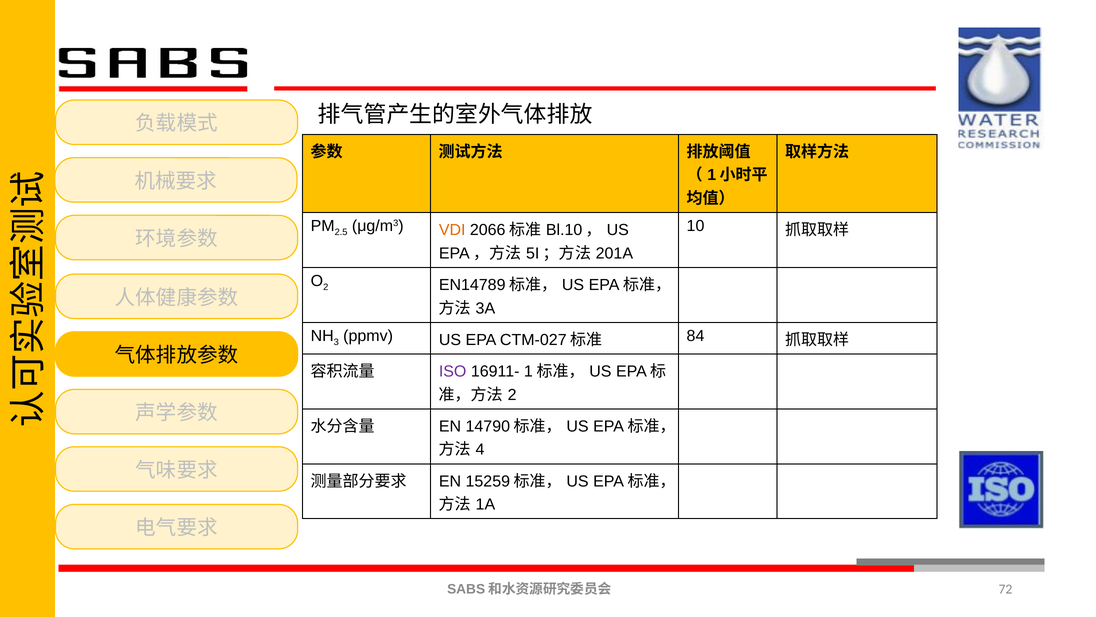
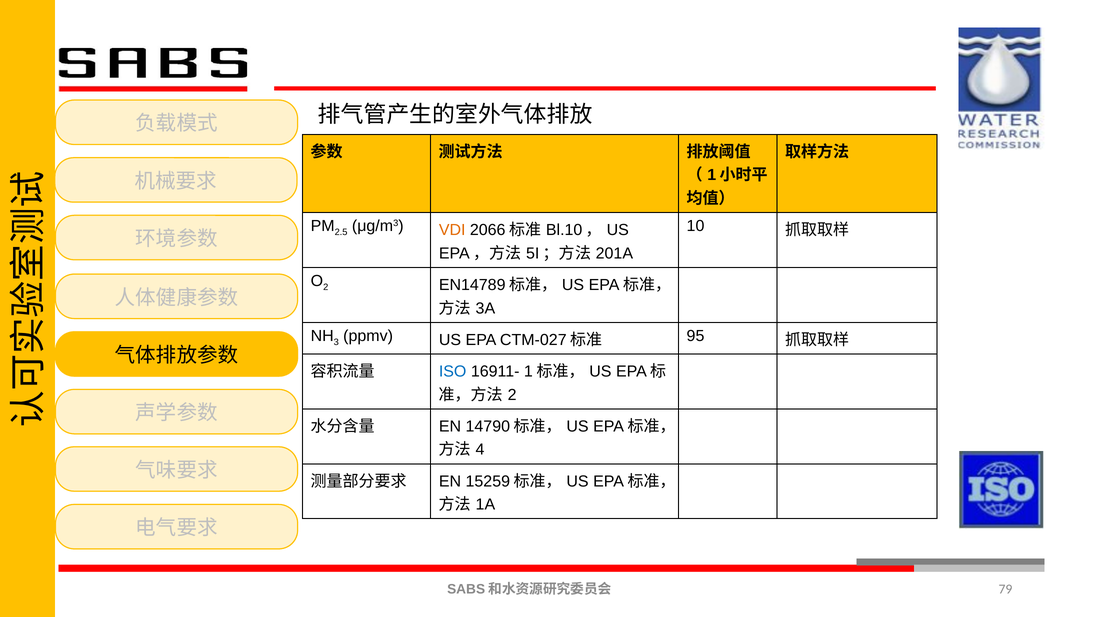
84: 84 -> 95
ISO colour: purple -> blue
72: 72 -> 79
